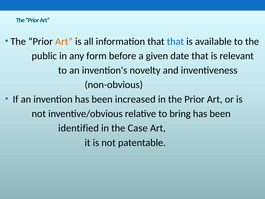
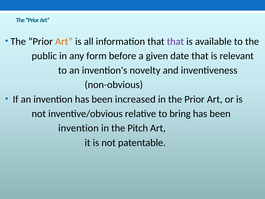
that at (175, 41) colour: blue -> purple
identified at (78, 128): identified -> invention
Case: Case -> Pitch
